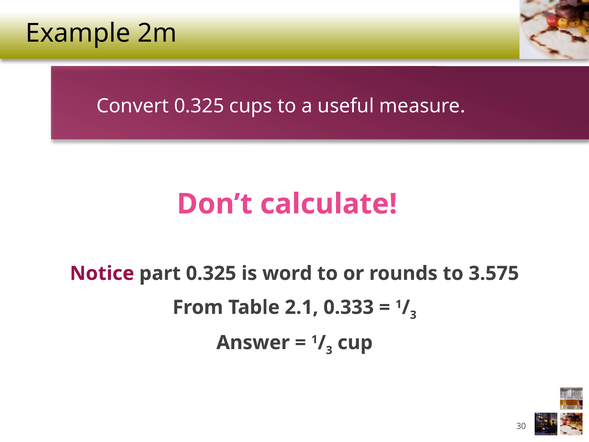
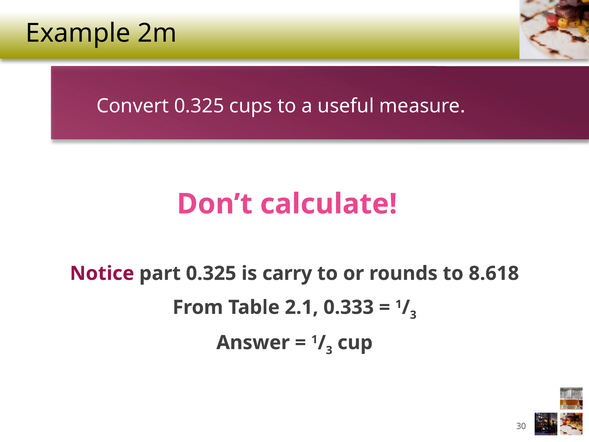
word: word -> carry
3.575: 3.575 -> 8.618
